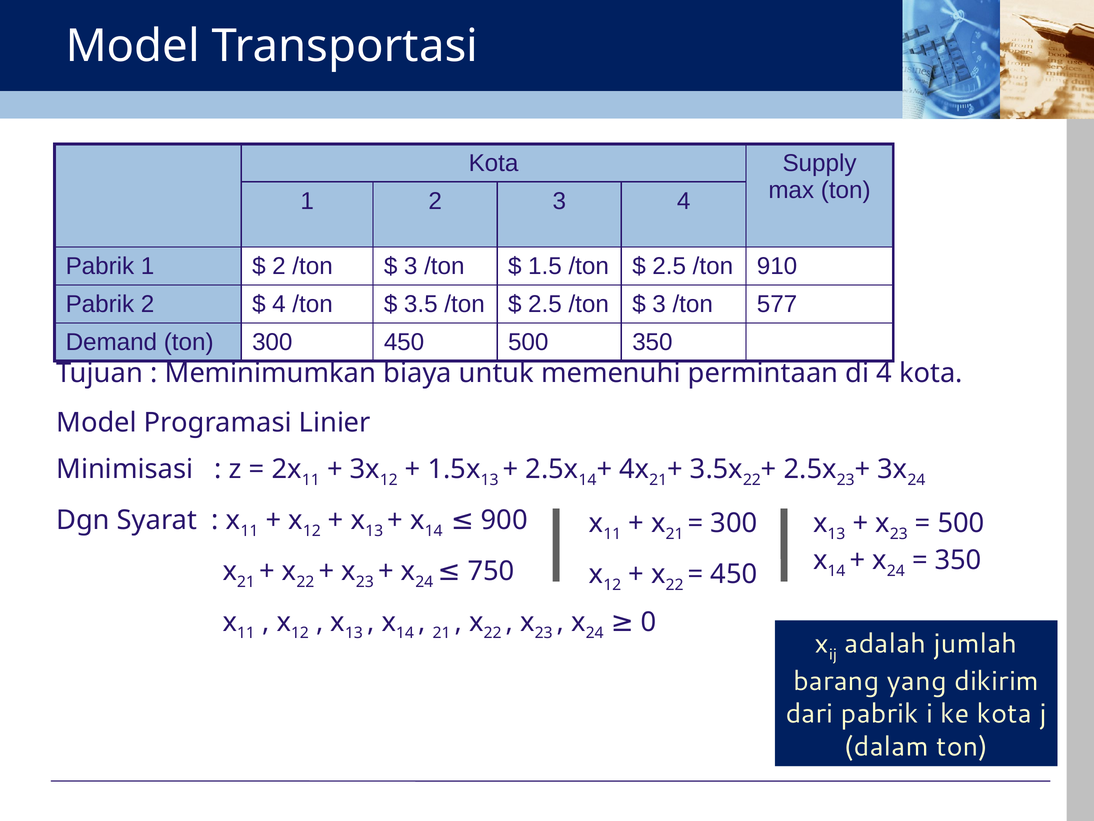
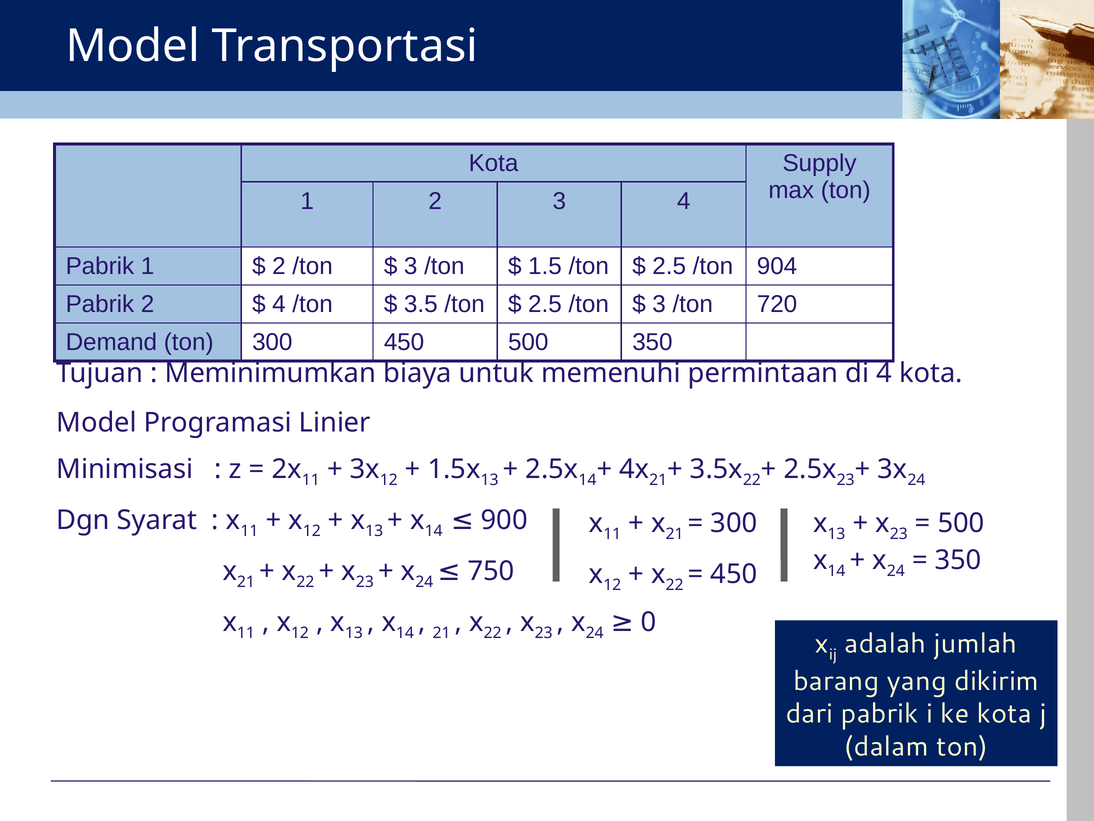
910: 910 -> 904
577: 577 -> 720
